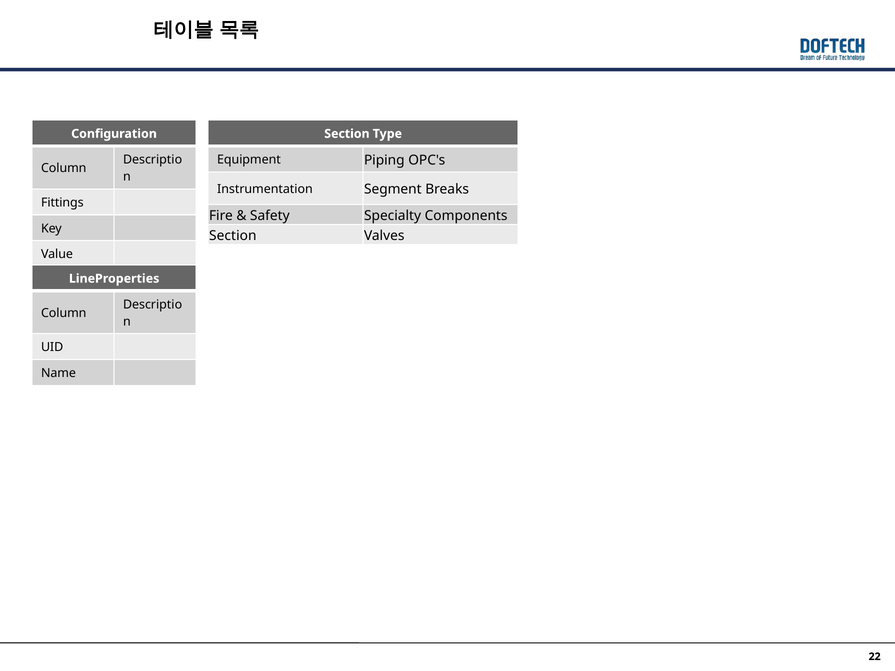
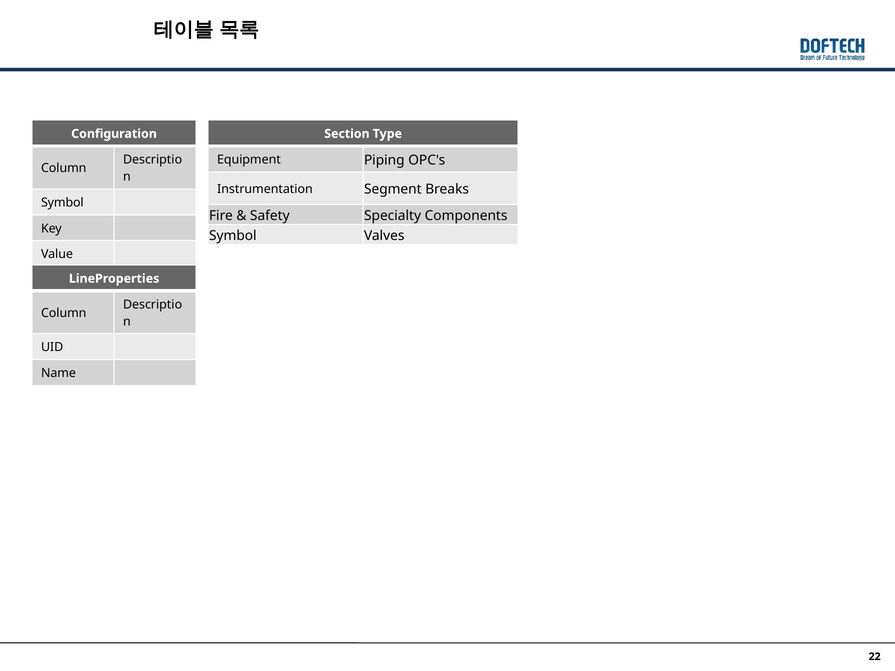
Fittings at (62, 203): Fittings -> Symbol
Section at (233, 236): Section -> Symbol
